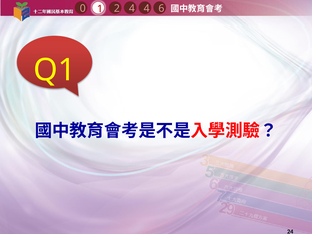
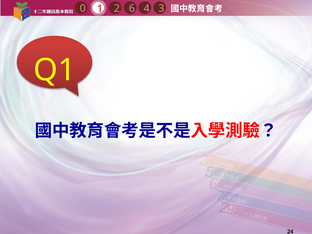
6: 6 -> 3
1 4: 4 -> 6
